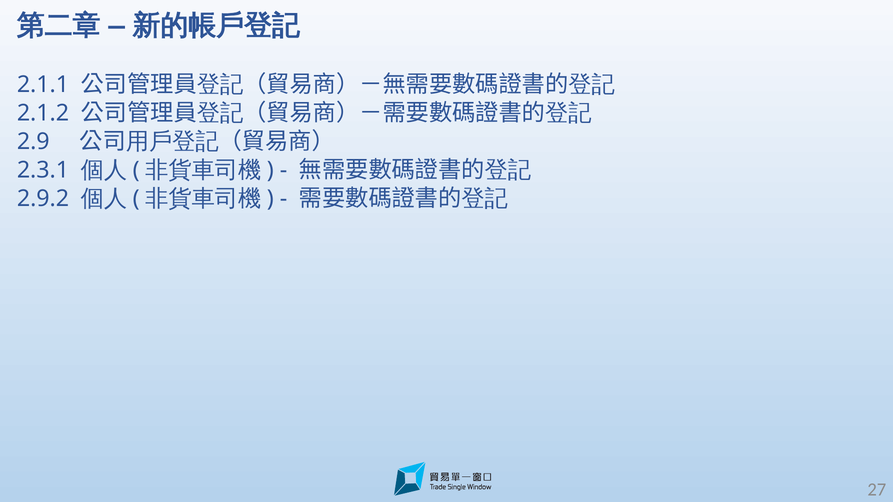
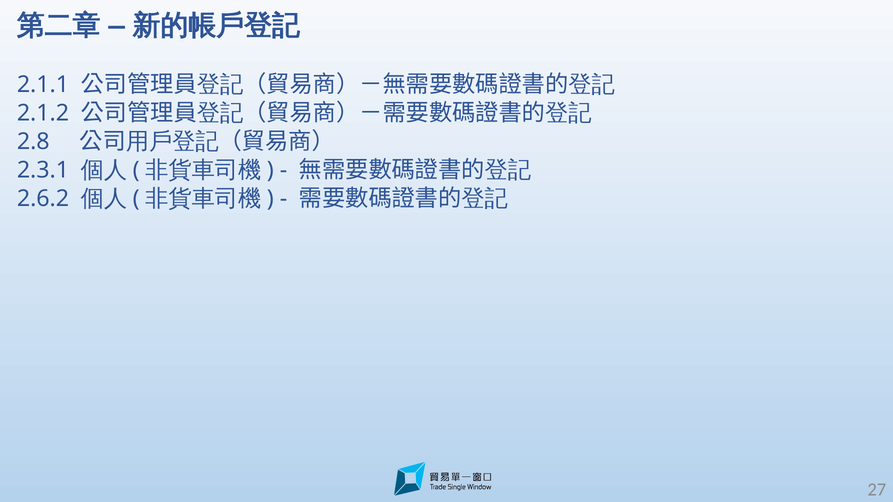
2.9: 2.9 -> 2.8
2.9.2: 2.9.2 -> 2.6.2
